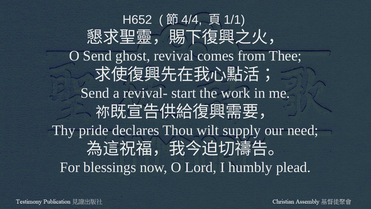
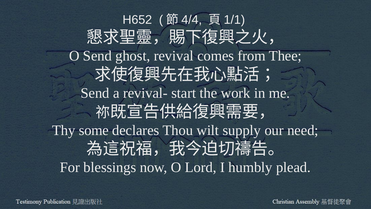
pride: pride -> some
